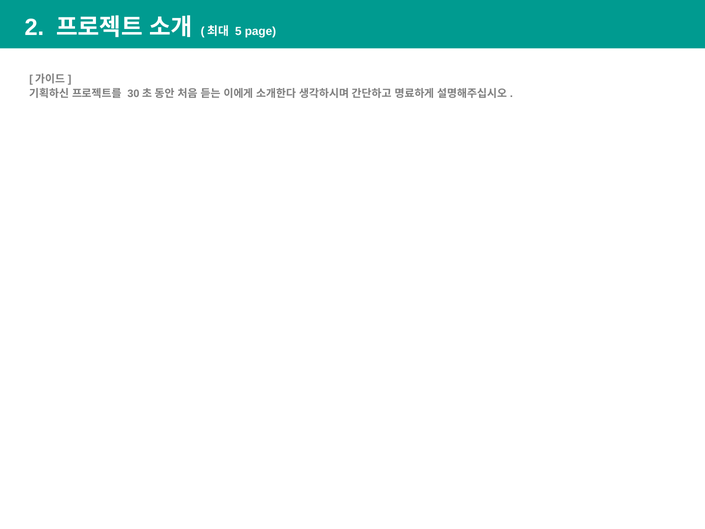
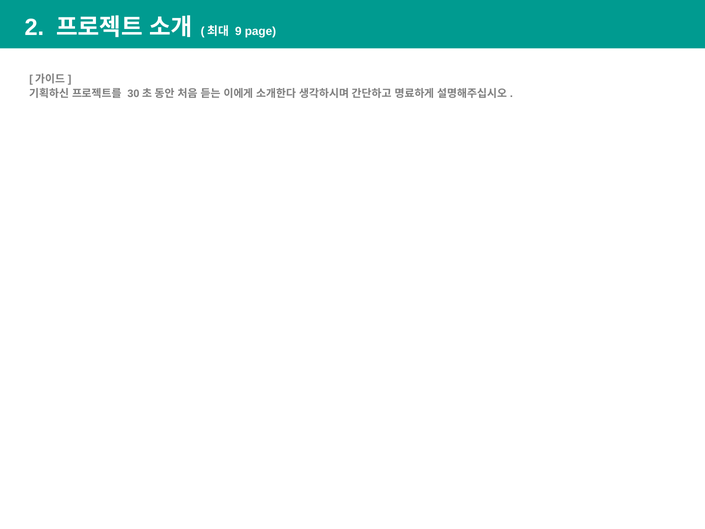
5: 5 -> 9
